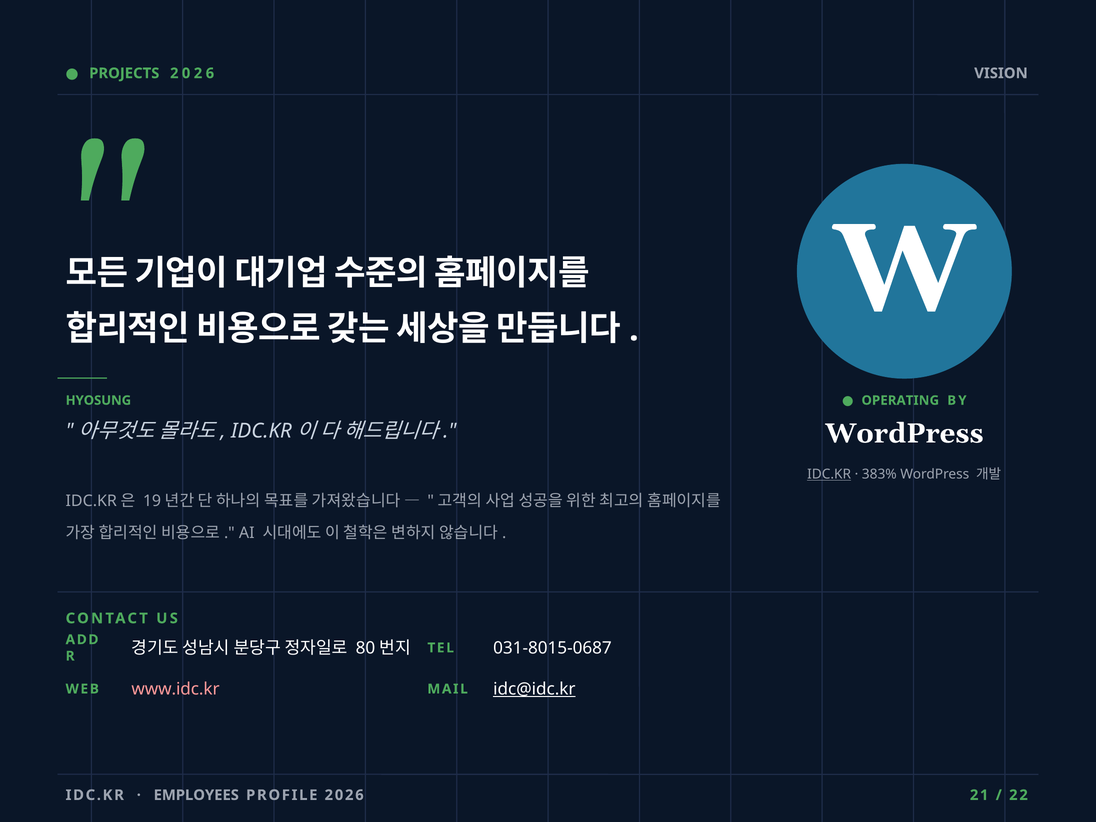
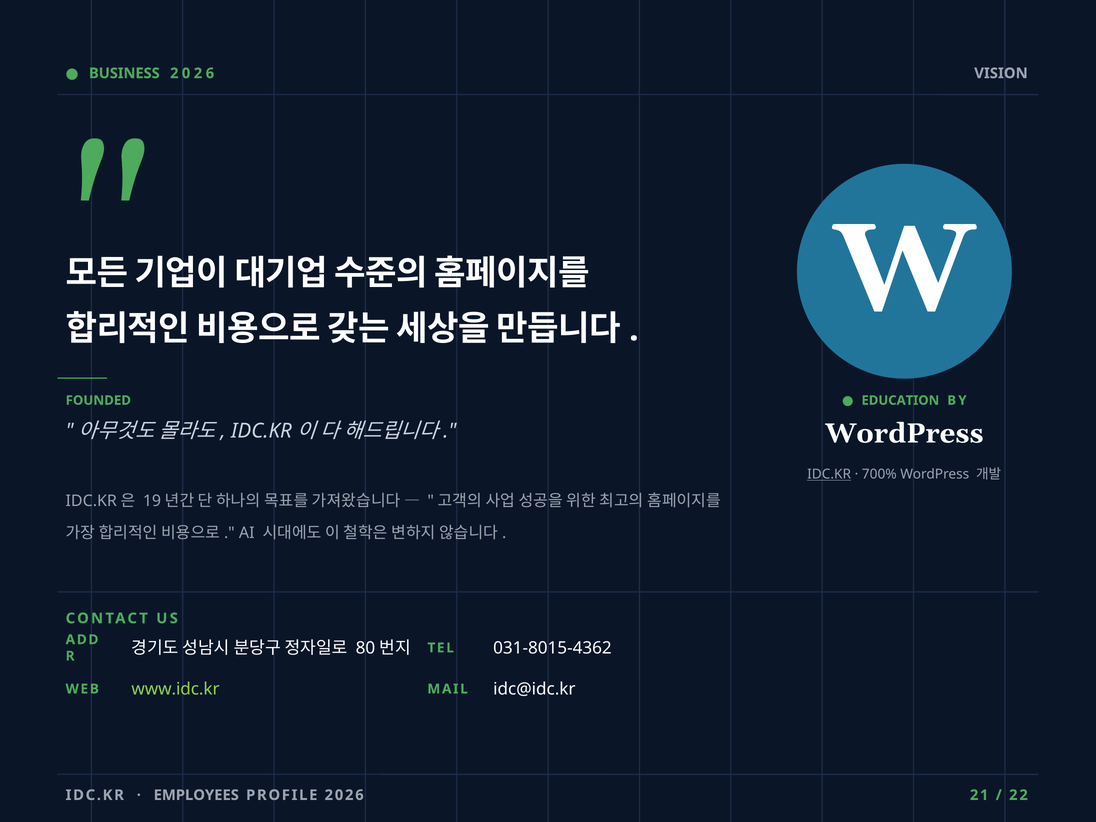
PROJECTS: PROJECTS -> BUSINESS
OPERATING: OPERATING -> EDUCATION
HYOSUNG: HYOSUNG -> FOUNDED
383%: 383% -> 700%
031-8015-0687: 031-8015-0687 -> 031-8015-4362
www.idc.kr colour: pink -> light green
idc@idc.kr underline: present -> none
